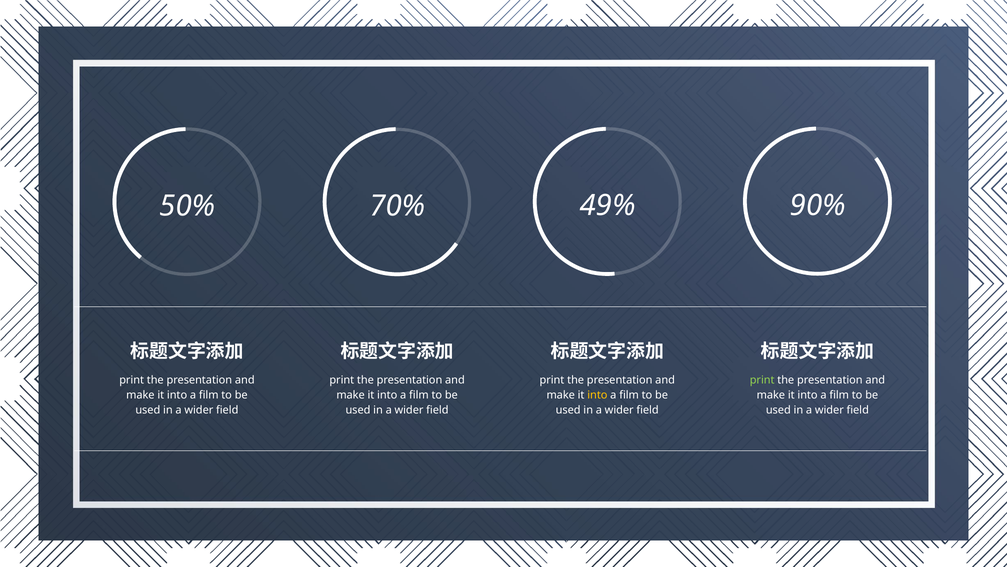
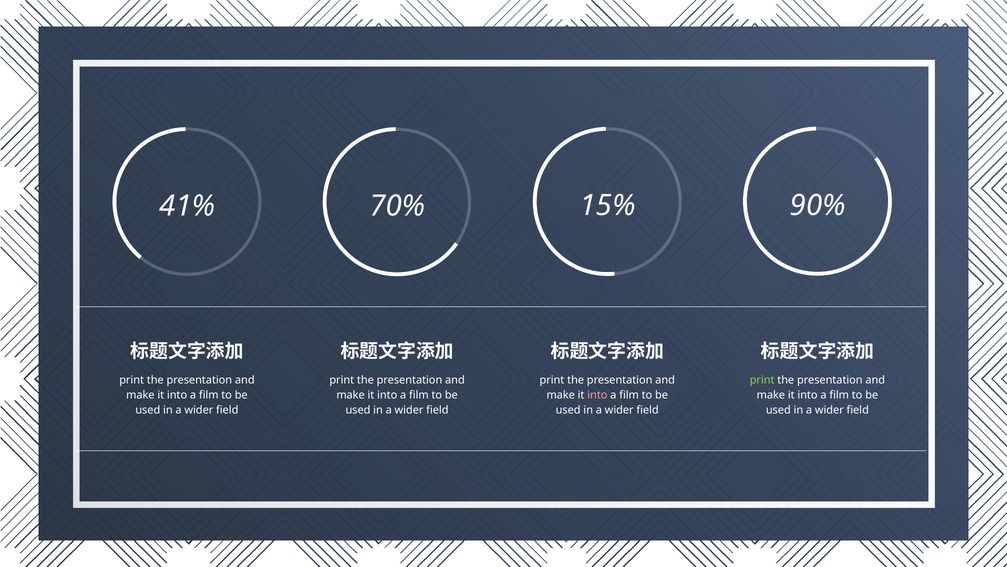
50%: 50% -> 41%
49%: 49% -> 15%
into at (597, 395) colour: yellow -> pink
